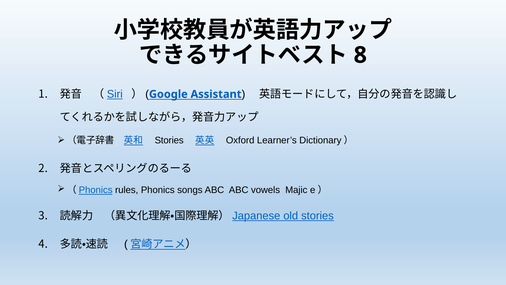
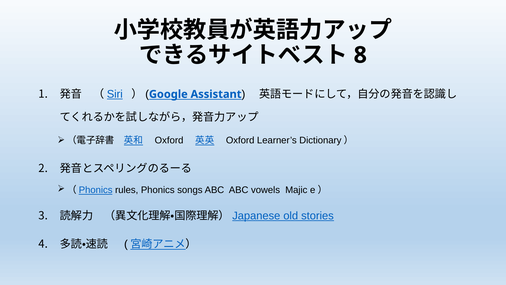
Stories at (169, 140): Stories -> Oxford
